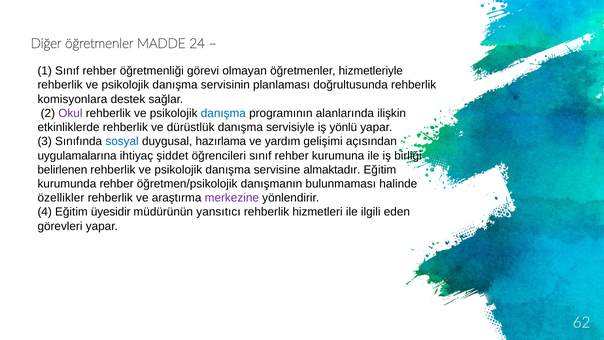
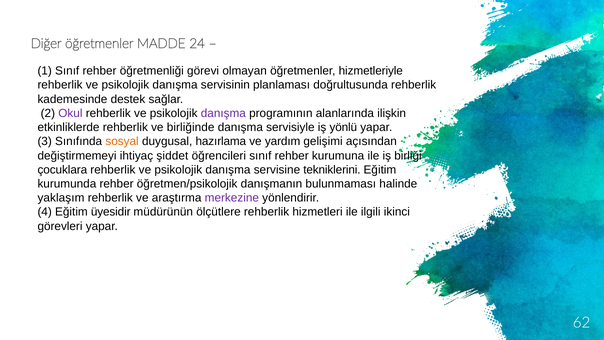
komisyonlara: komisyonlara -> kademesinde
danışma at (223, 113) colour: blue -> purple
dürüstlük: dürüstlük -> birliğinde
sosyal colour: blue -> orange
uygulamalarına: uygulamalarına -> değiştirmemeyi
belirlenen: belirlenen -> çocuklara
almaktadır: almaktadır -> tekniklerini
özellikler: özellikler -> yaklaşım
yansıtıcı: yansıtıcı -> ölçütlere
eden: eden -> ikinci
